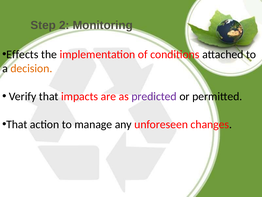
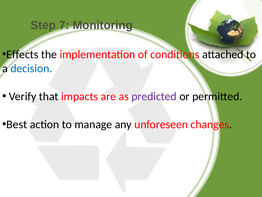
2: 2 -> 7
decision colour: orange -> blue
That at (17, 124): That -> Best
